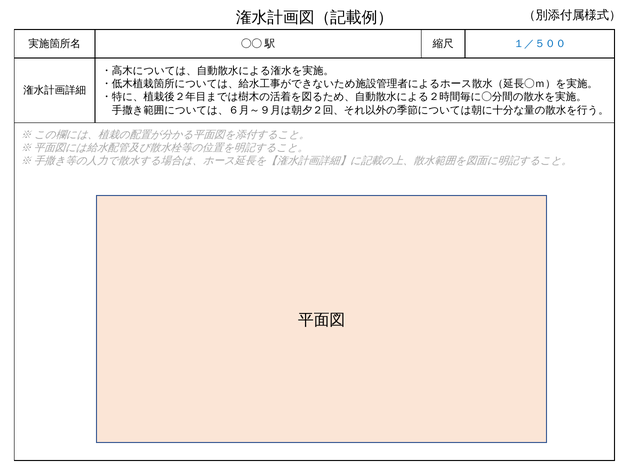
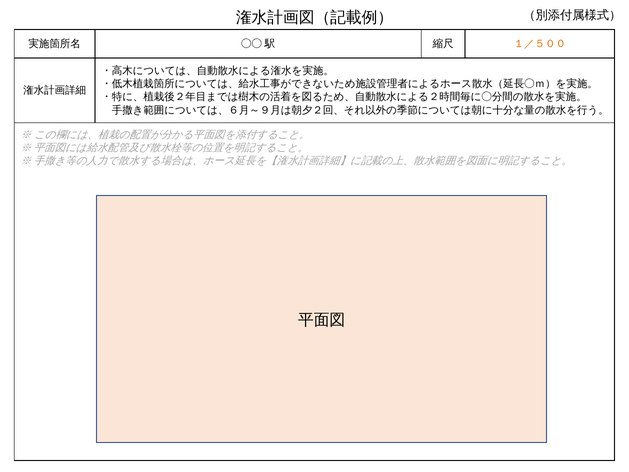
１／５００ colour: blue -> orange
